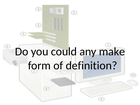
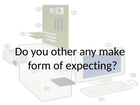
could: could -> other
definition: definition -> expecting
